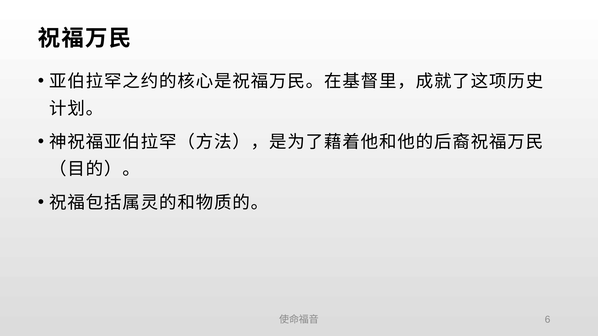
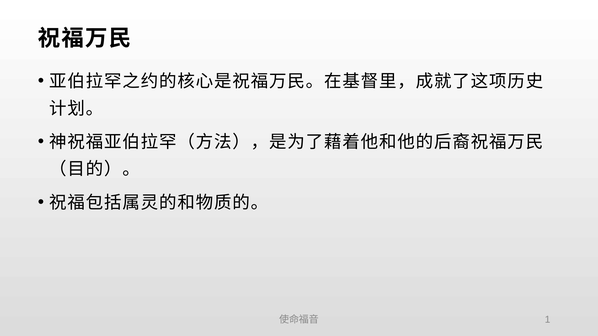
6: 6 -> 1
